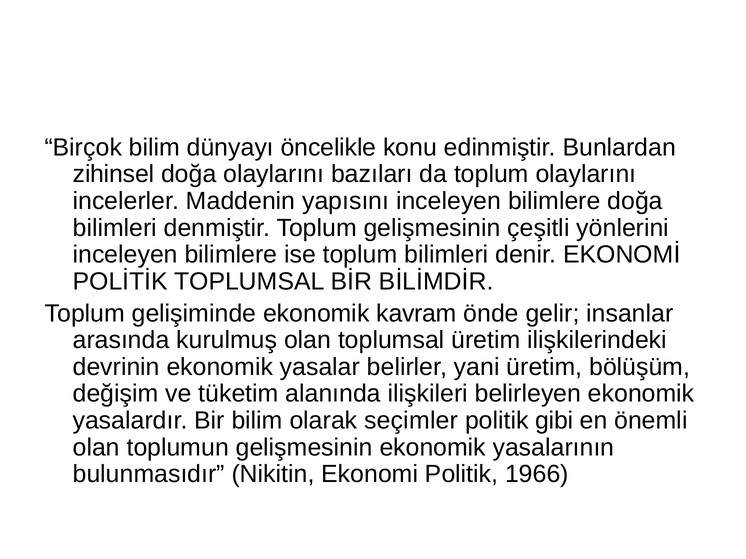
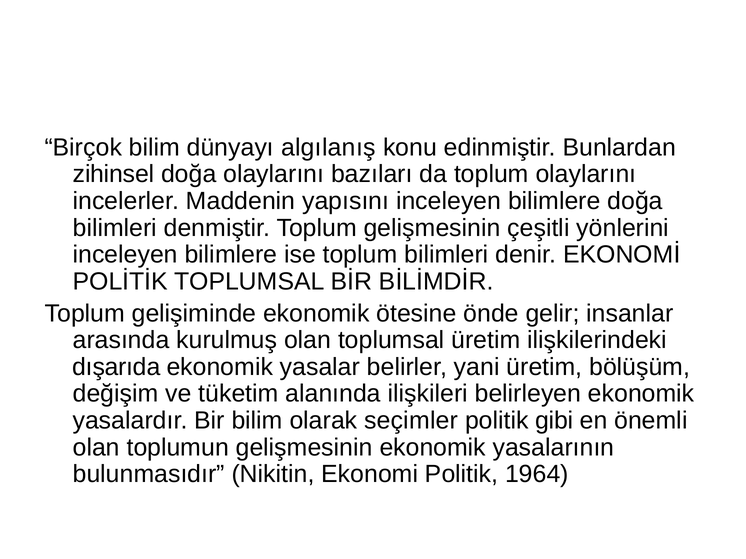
öncelikle: öncelikle -> algılanış
kavram: kavram -> ötesine
devrinin: devrinin -> dışarıda
1966: 1966 -> 1964
